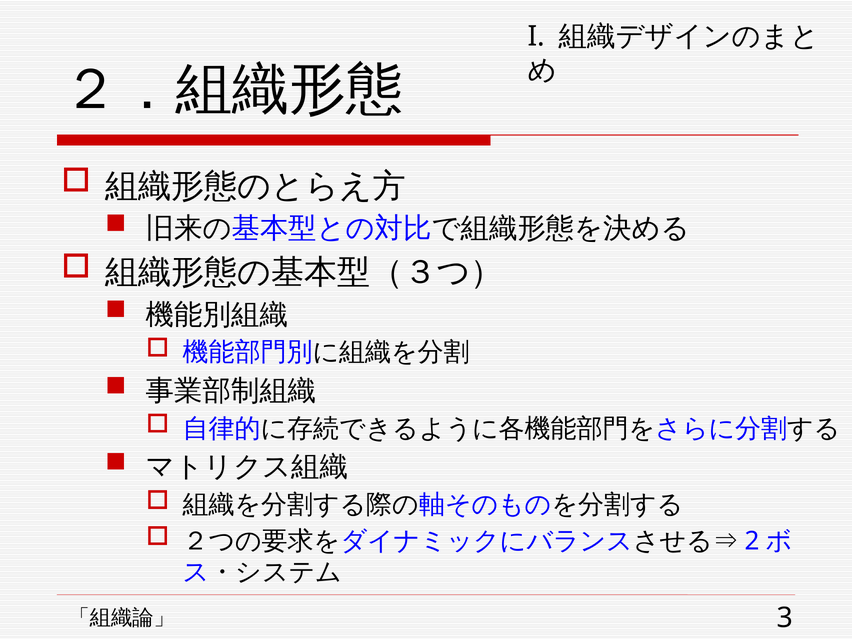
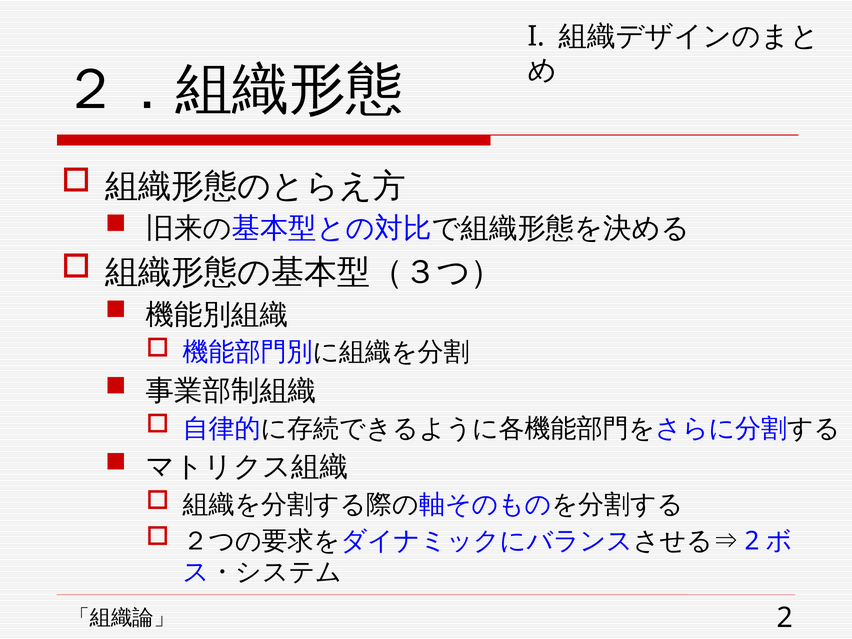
3 at (785, 618): 3 -> 2
